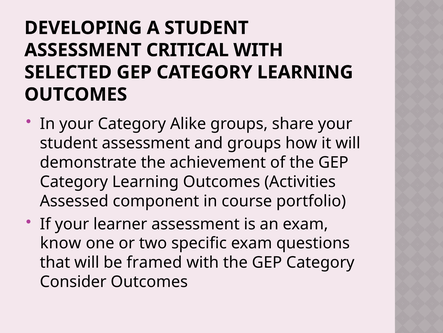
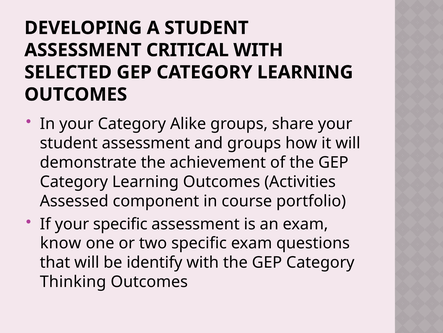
your learner: learner -> specific
framed: framed -> identify
Consider: Consider -> Thinking
